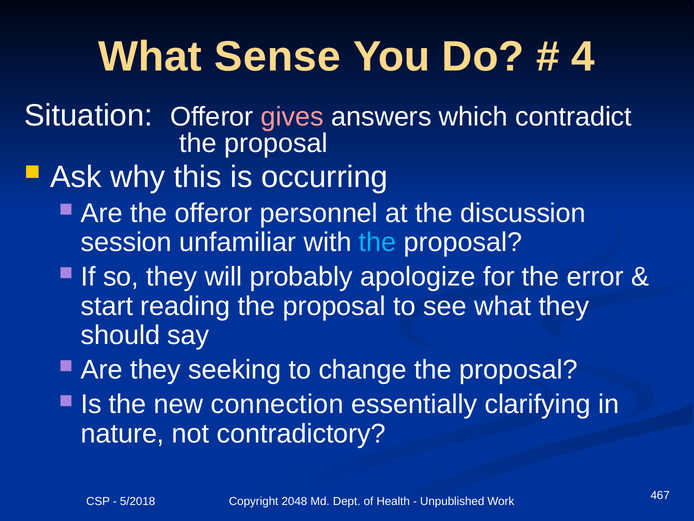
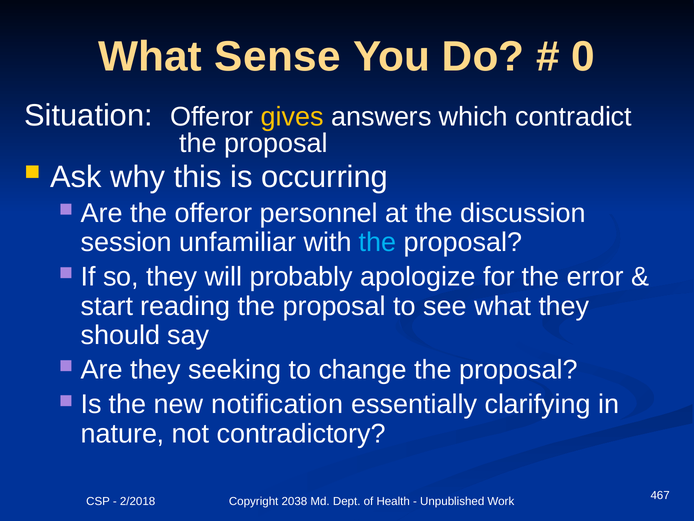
4: 4 -> 0
gives colour: pink -> yellow
connection: connection -> notification
5/2018: 5/2018 -> 2/2018
2048: 2048 -> 2038
